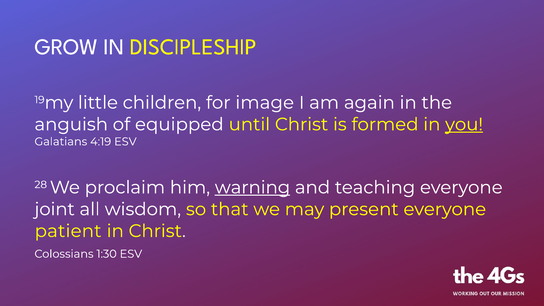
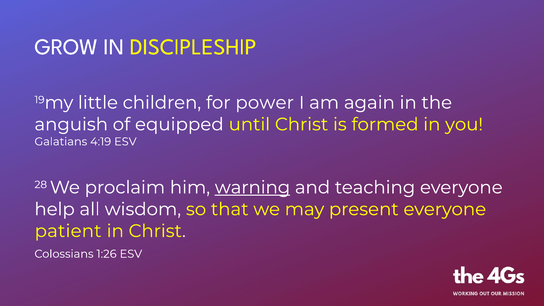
image: image -> power
you underline: present -> none
joint: joint -> help
1:30: 1:30 -> 1:26
